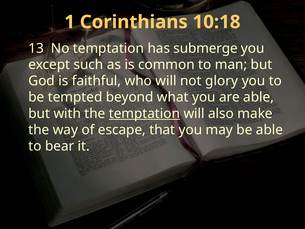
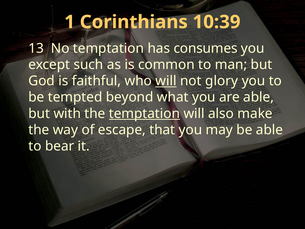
10:18: 10:18 -> 10:39
submerge: submerge -> consumes
will at (166, 81) underline: none -> present
